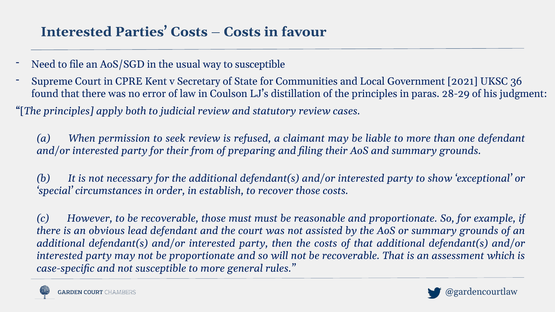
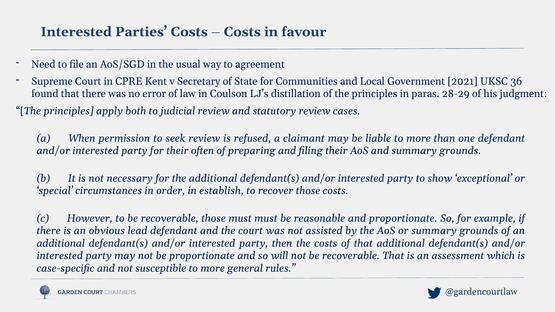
to susceptible: susceptible -> agreement
from: from -> often
